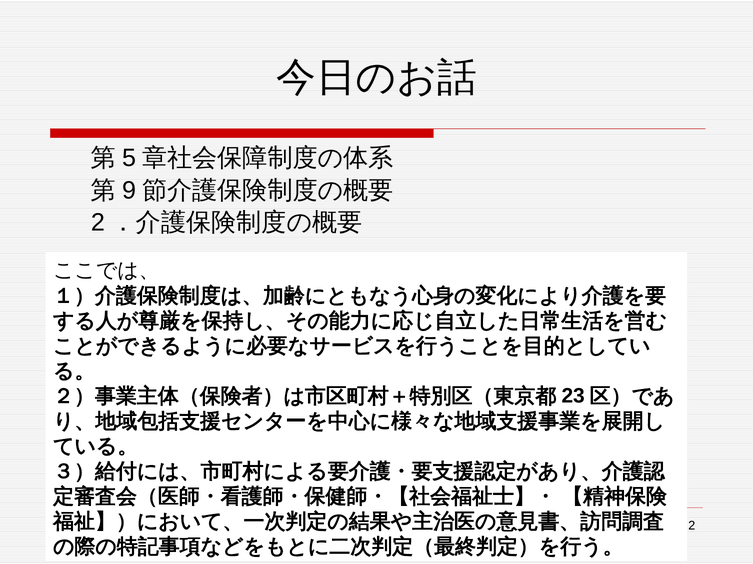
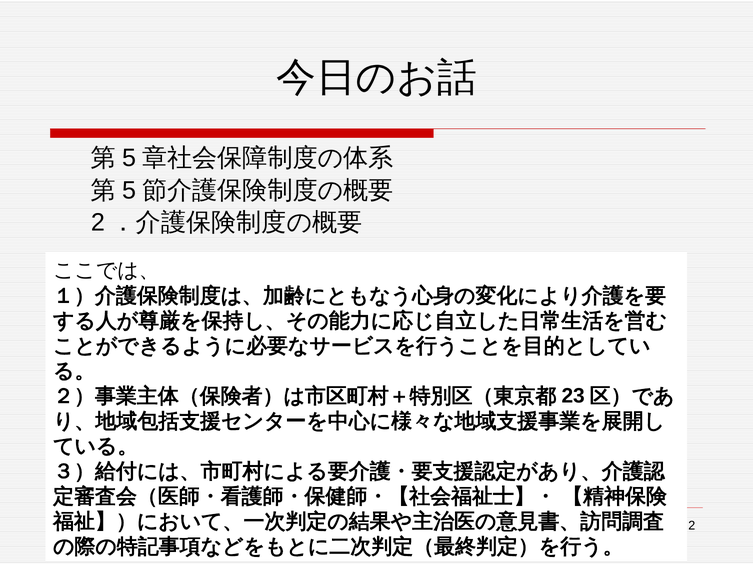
9 at (129, 190): 9 -> 5
